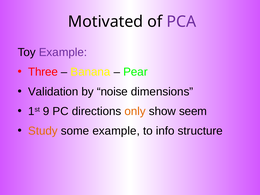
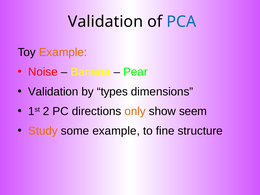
Motivated at (106, 22): Motivated -> Validation
PCA colour: purple -> blue
Example at (63, 52) colour: purple -> orange
Three: Three -> Noise
noise: noise -> types
9: 9 -> 2
info: info -> fine
